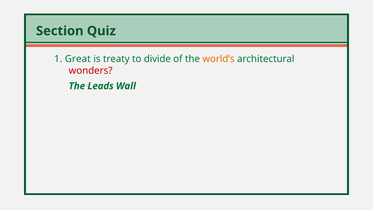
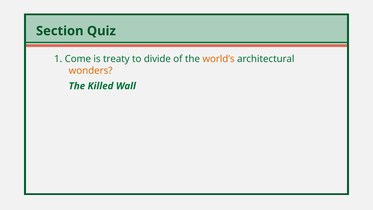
Great: Great -> Come
wonders colour: red -> orange
Leads: Leads -> Killed
